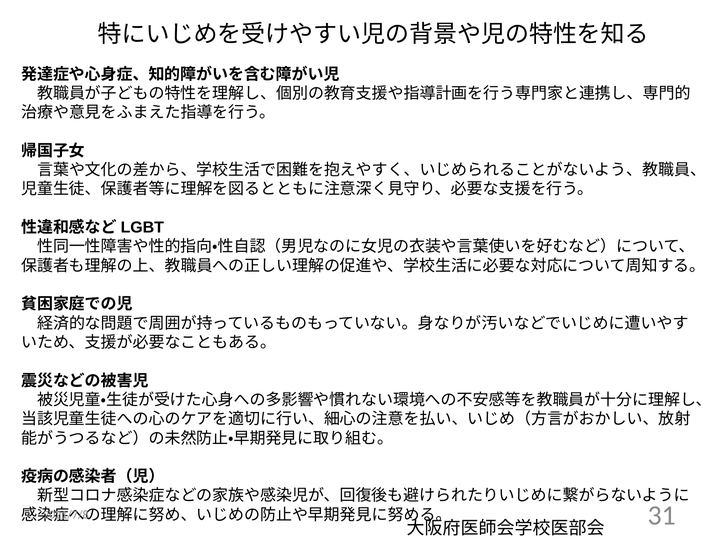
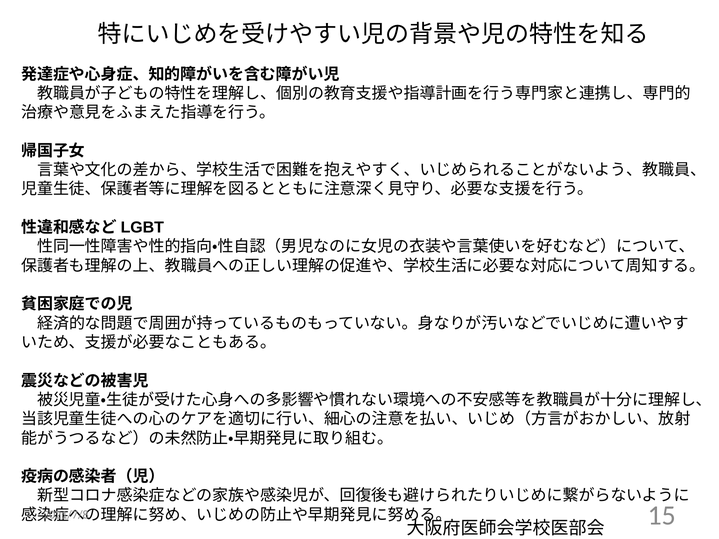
31: 31 -> 15
